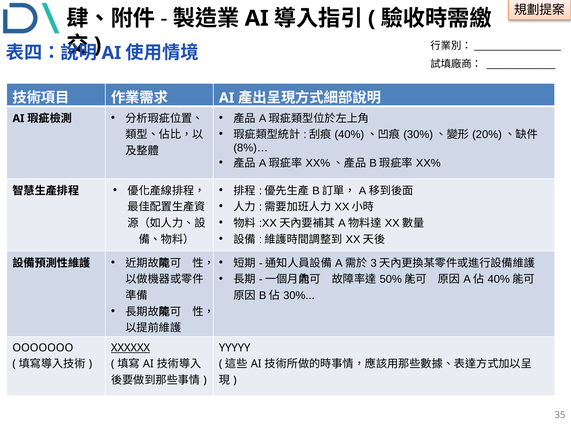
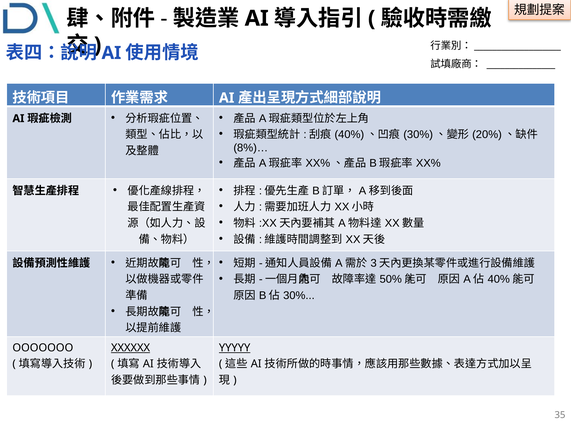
YYYYY underline: none -> present
